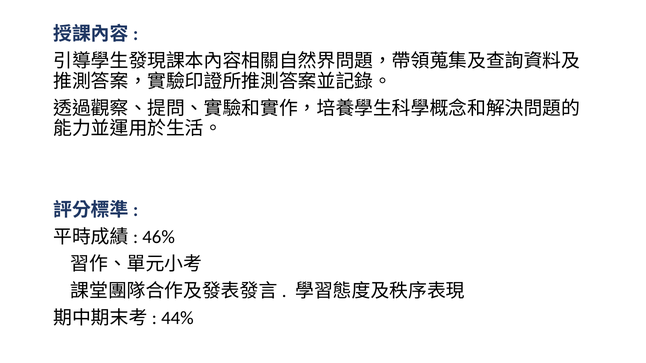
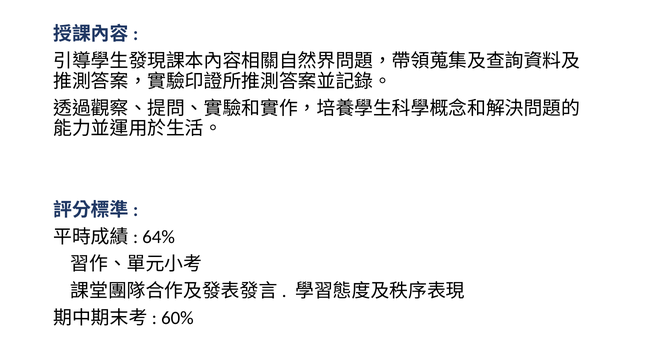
46%: 46% -> 64%
44%: 44% -> 60%
